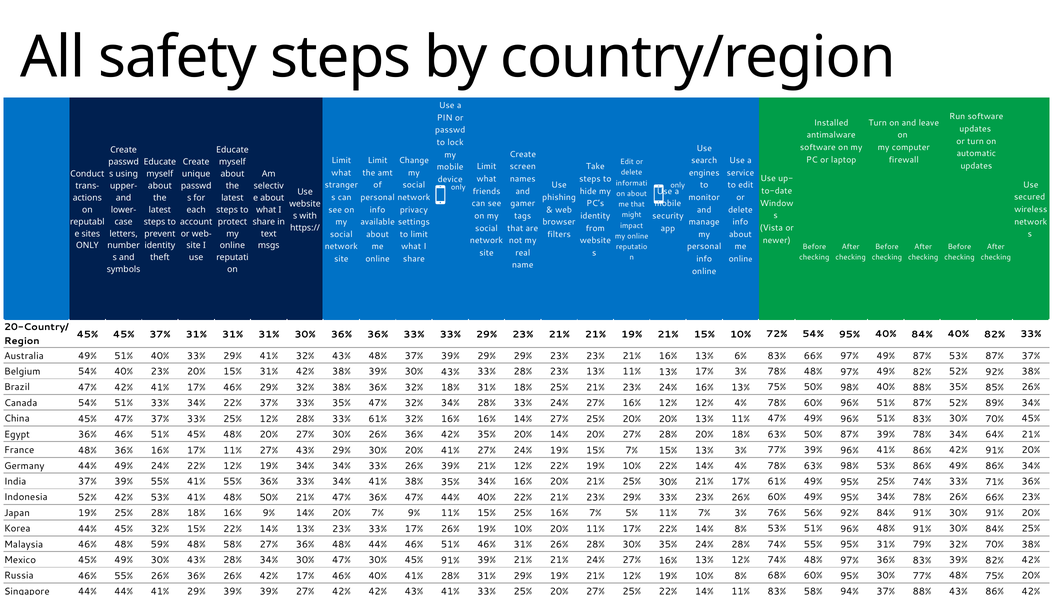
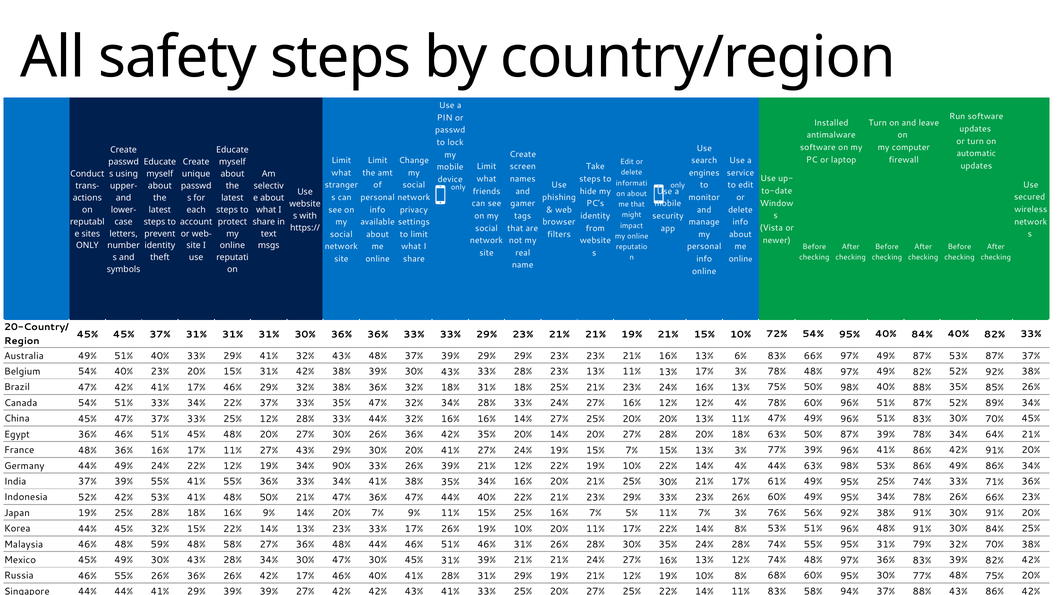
33% 61%: 61% -> 44%
34% 34%: 34% -> 90%
14% 4% 78%: 78% -> 44%
56% 92% 84%: 84% -> 38%
45% 91%: 91% -> 31%
